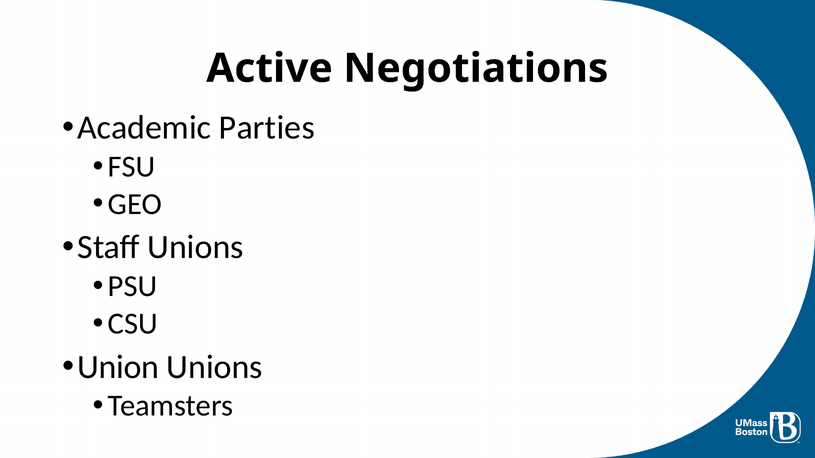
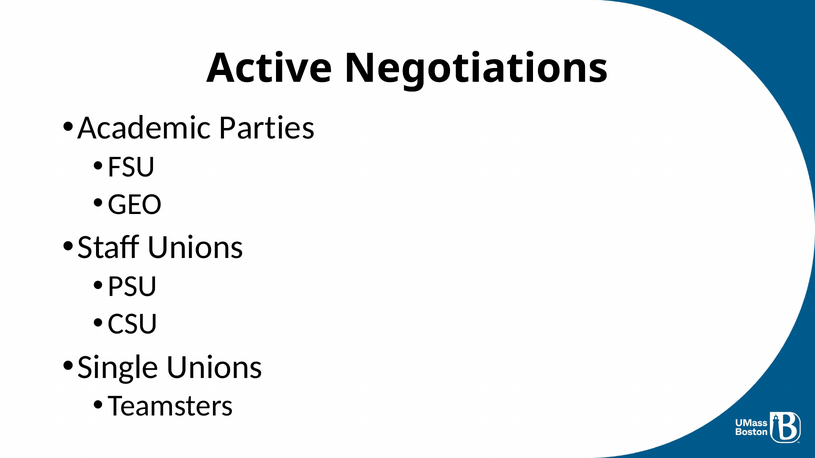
Union: Union -> Single
